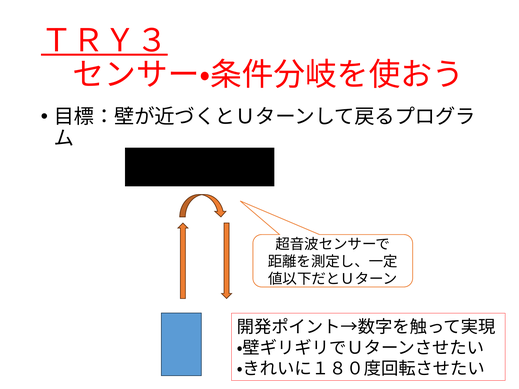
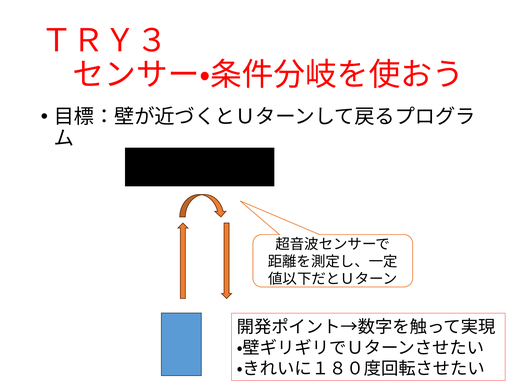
ＴＲＹ３ underline: present -> none
